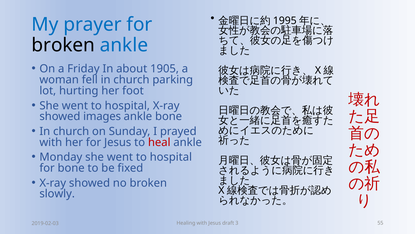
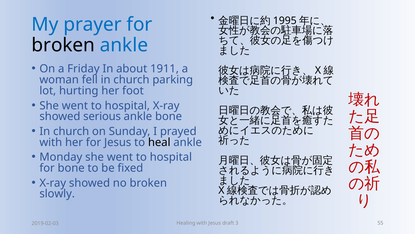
1905: 1905 -> 1911
images: images -> serious
heal colour: red -> black
